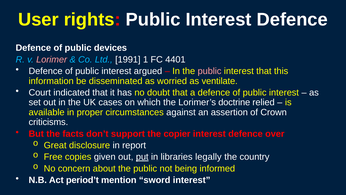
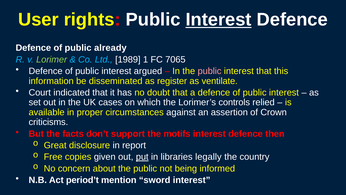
Interest at (219, 20) underline: none -> present
devices: devices -> already
Lorimer colour: pink -> light green
1991: 1991 -> 1989
4401: 4401 -> 7065
worried: worried -> register
doctrine: doctrine -> controls
copier: copier -> motifs
over: over -> then
